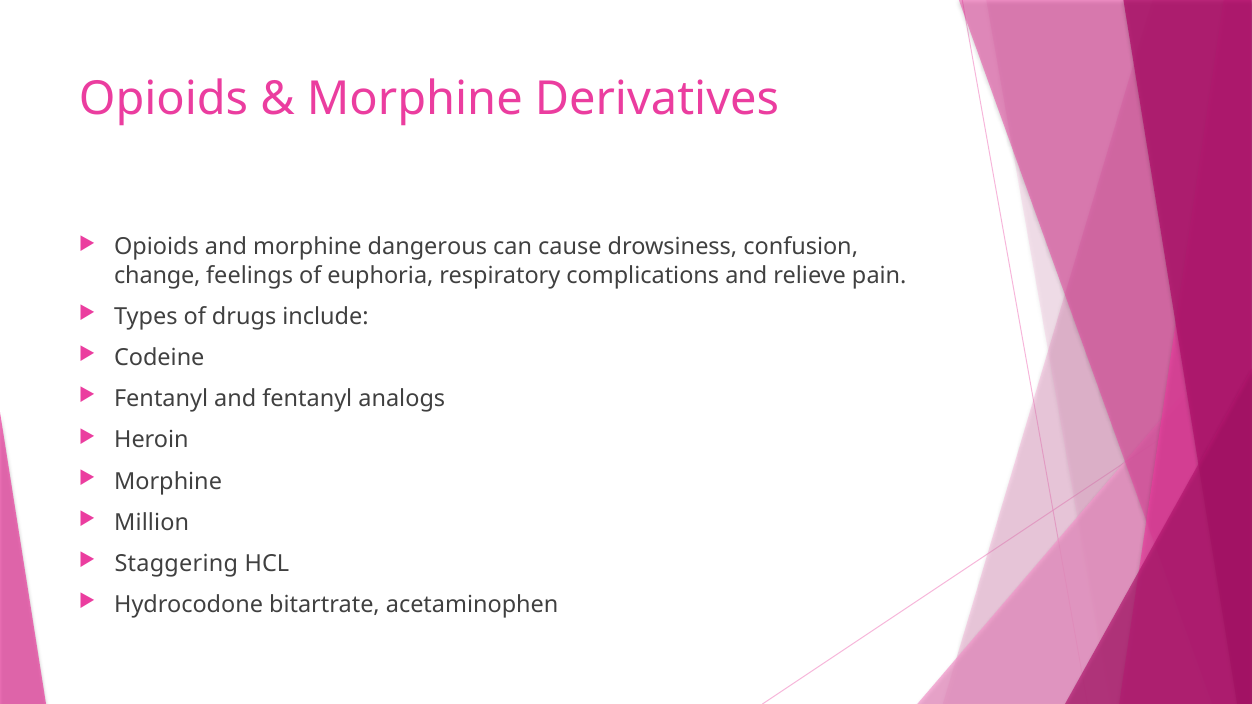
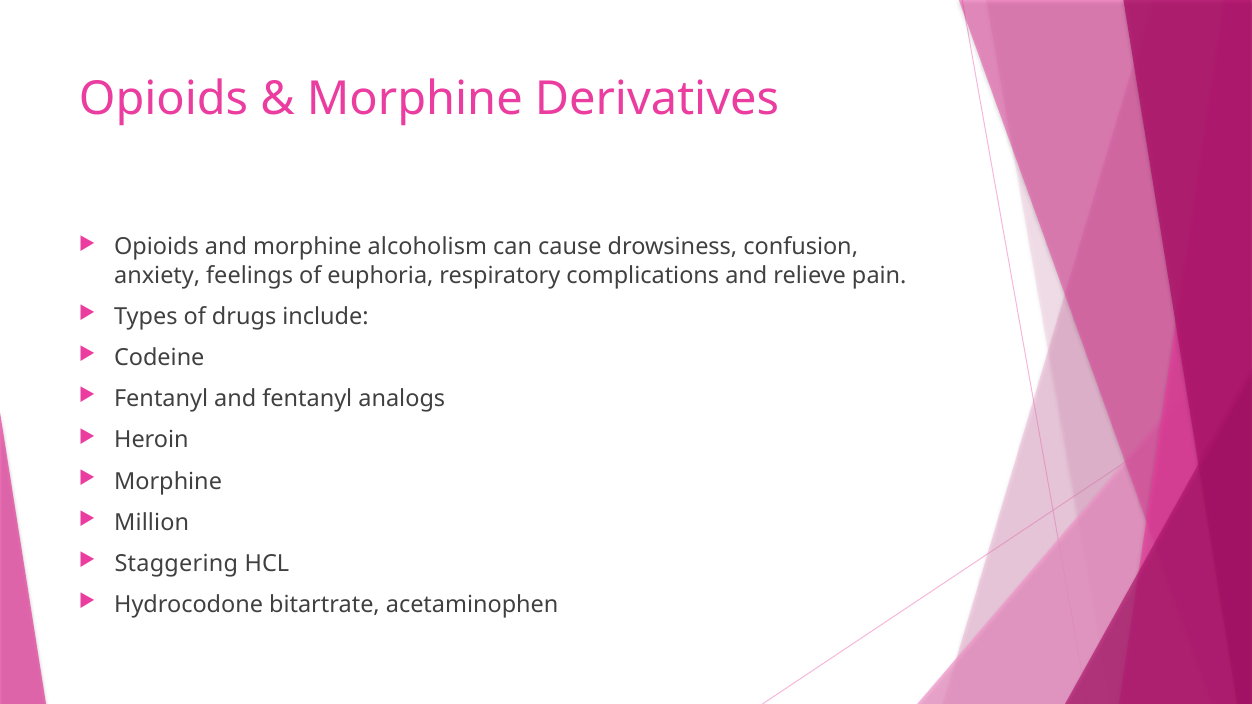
dangerous: dangerous -> alcoholism
change: change -> anxiety
